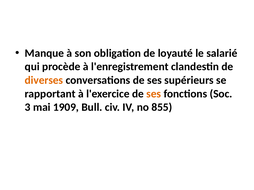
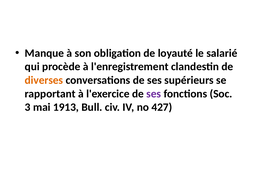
ses at (154, 94) colour: orange -> purple
1909: 1909 -> 1913
855: 855 -> 427
